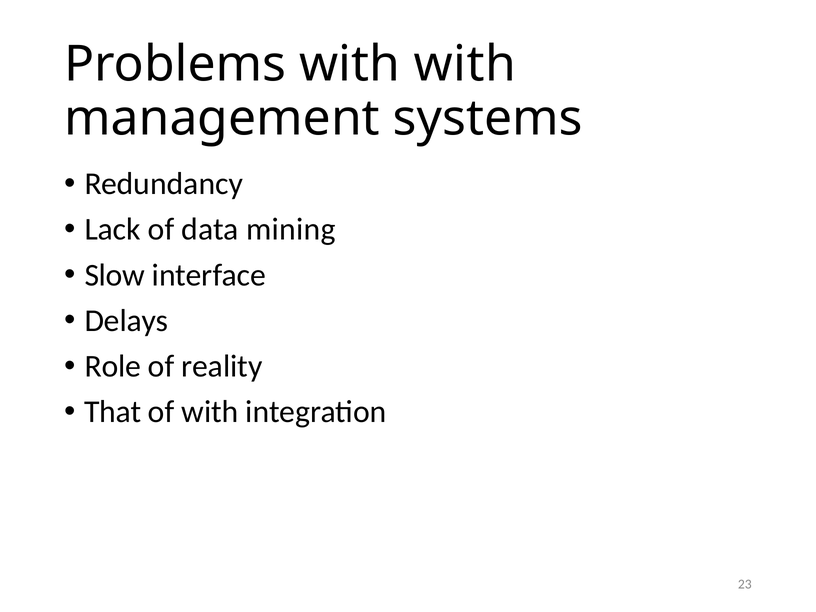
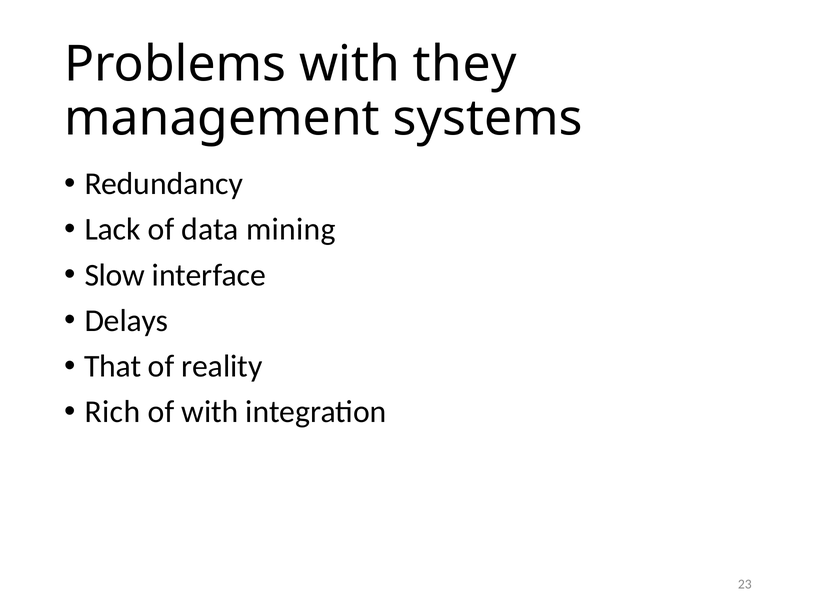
with with: with -> they
Role: Role -> That
That: That -> Rich
